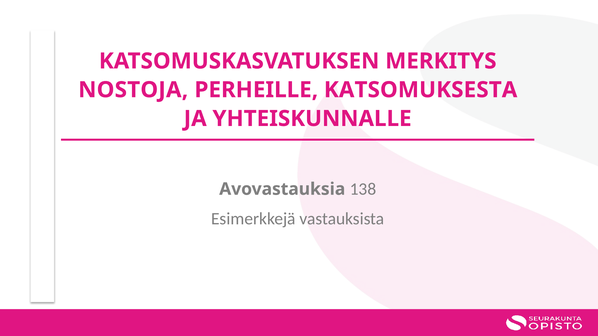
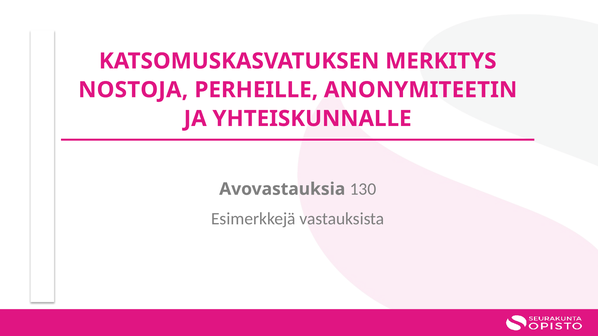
KATSOMUKSESTA: KATSOMUKSESTA -> ANONYMITEETIN
138: 138 -> 130
